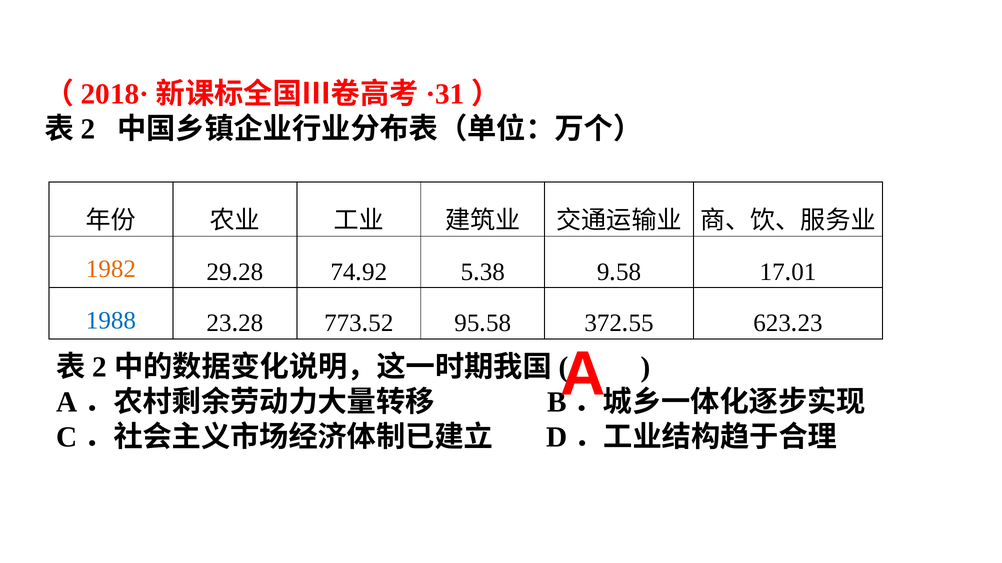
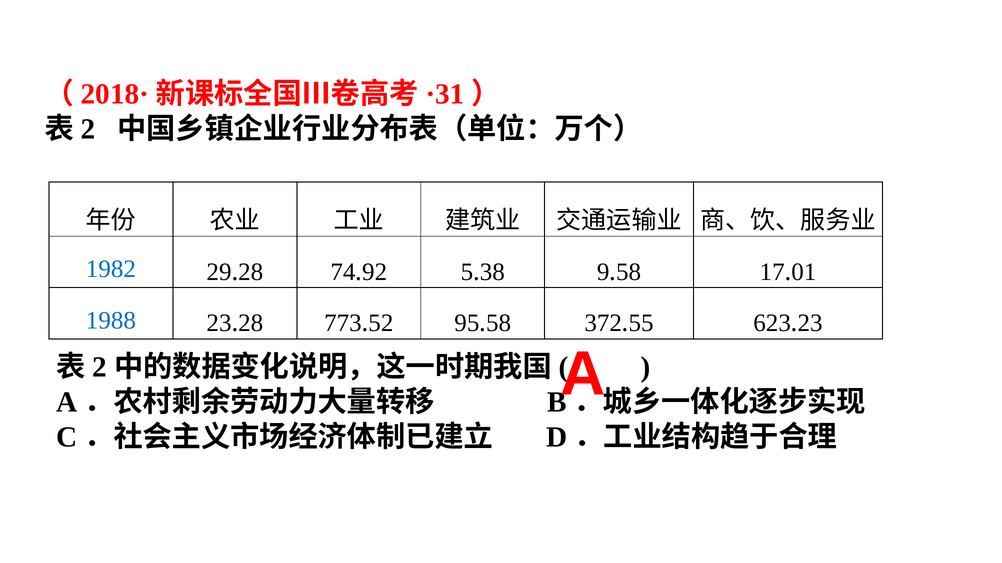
1982 colour: orange -> blue
